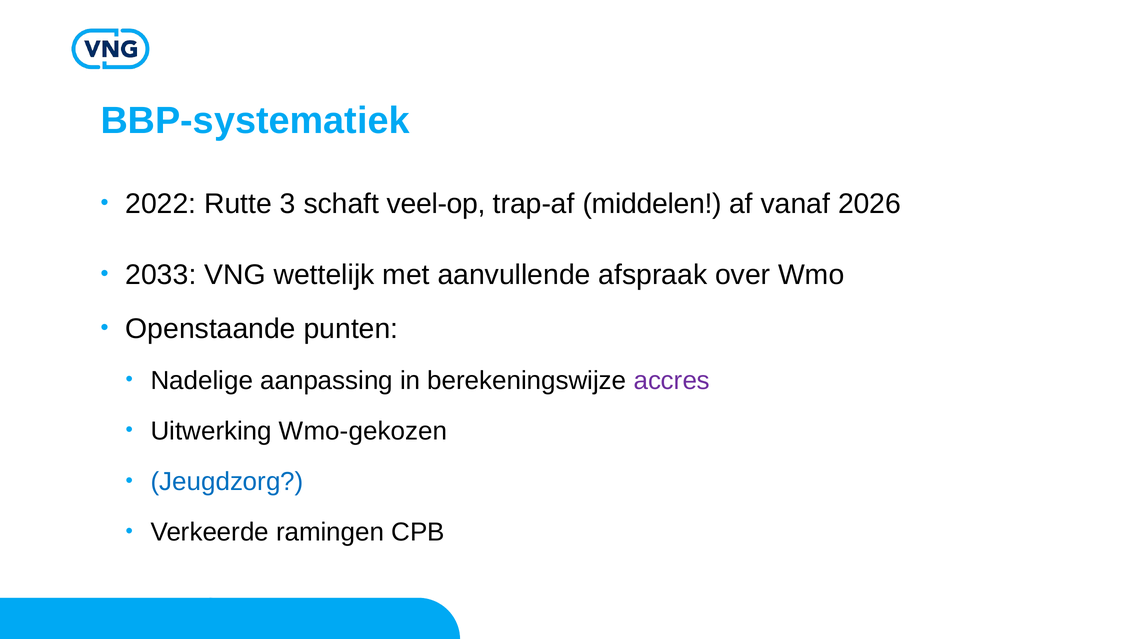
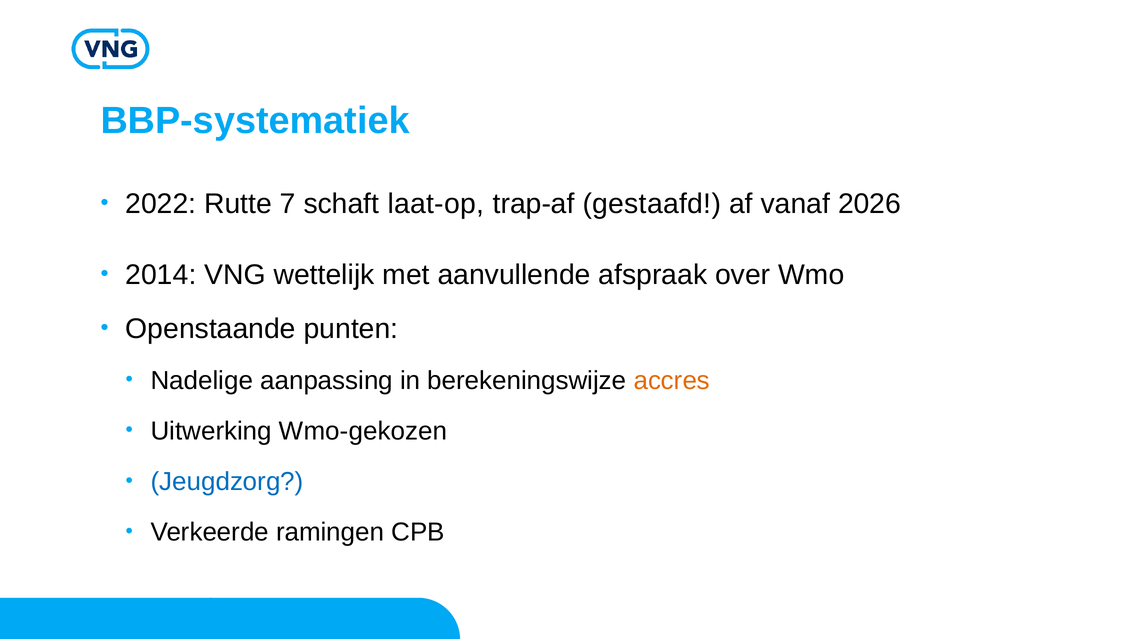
3: 3 -> 7
veel-op: veel-op -> laat-op
middelen: middelen -> gestaafd
2033: 2033 -> 2014
accres colour: purple -> orange
